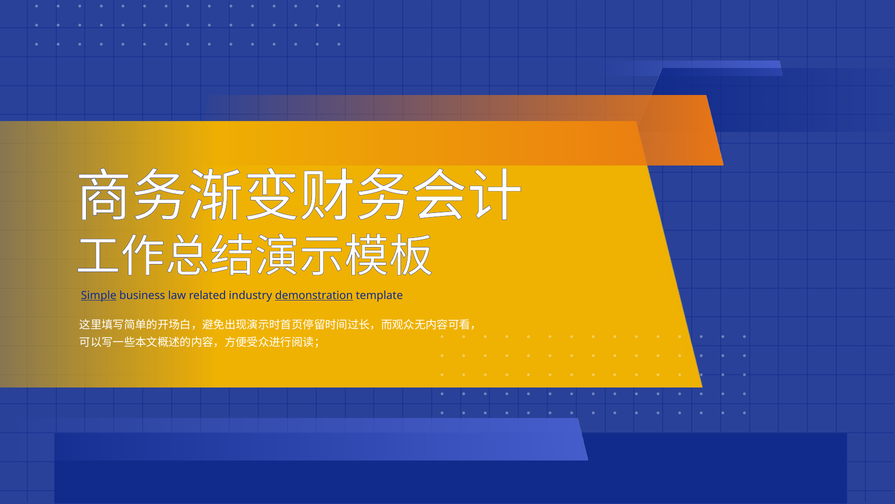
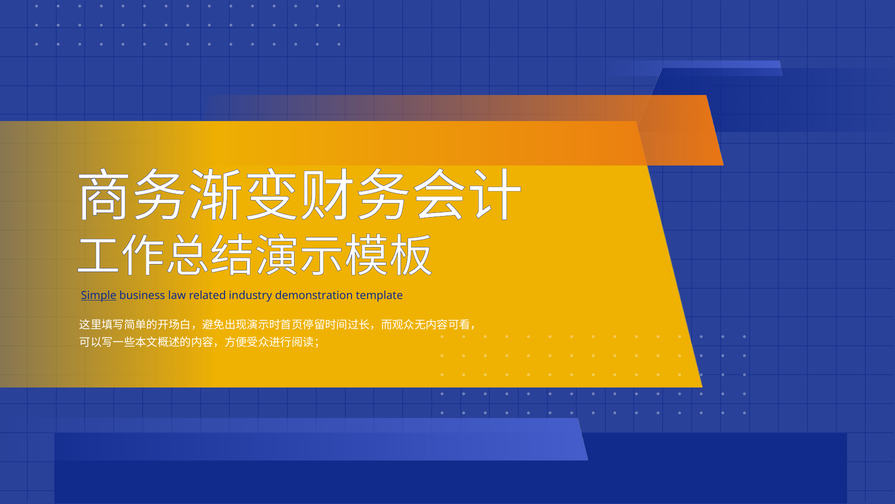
demonstration underline: present -> none
